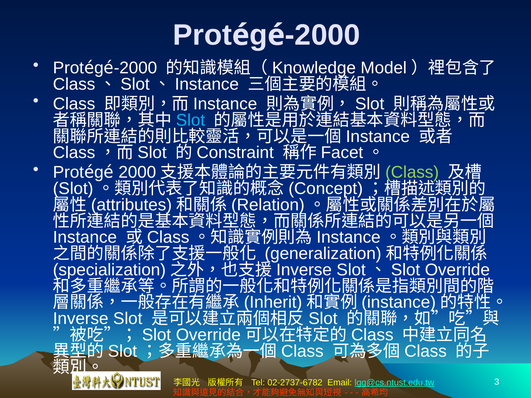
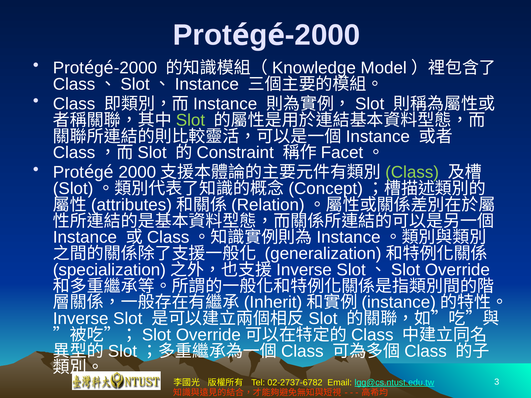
Slot at (190, 120) colour: light blue -> light green
